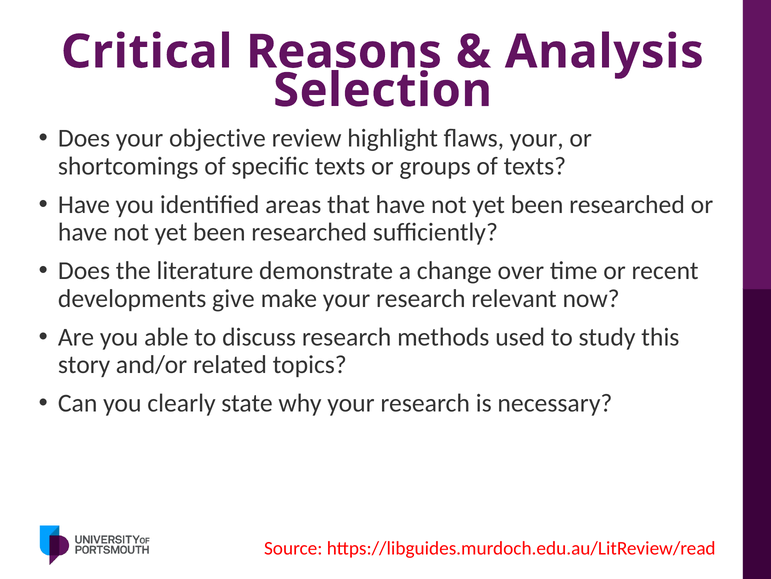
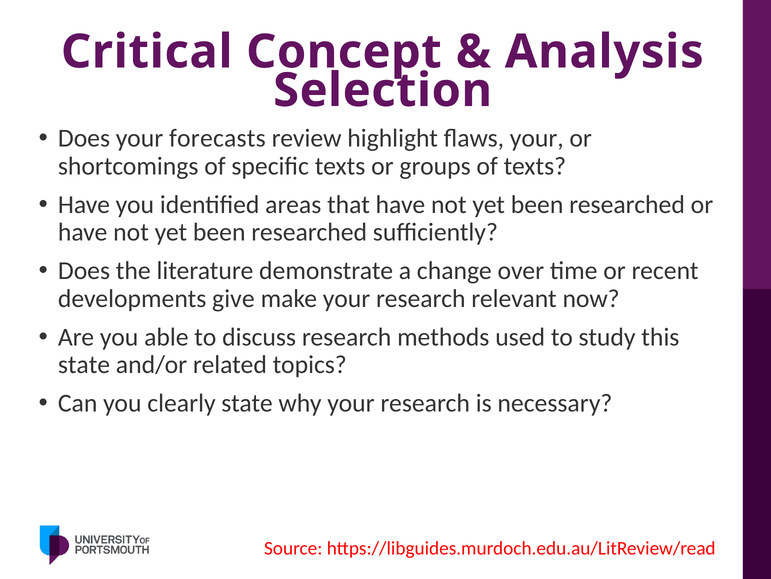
Reasons: Reasons -> Concept
objective: objective -> forecasts
story at (84, 365): story -> state
